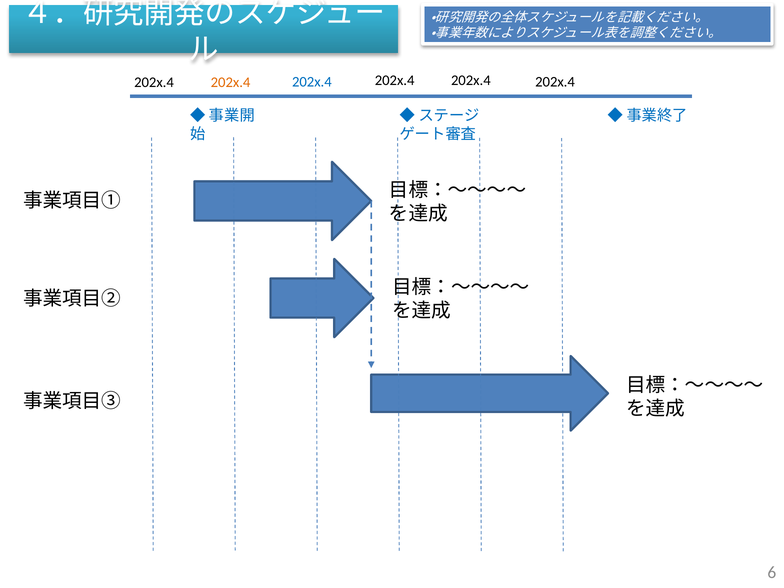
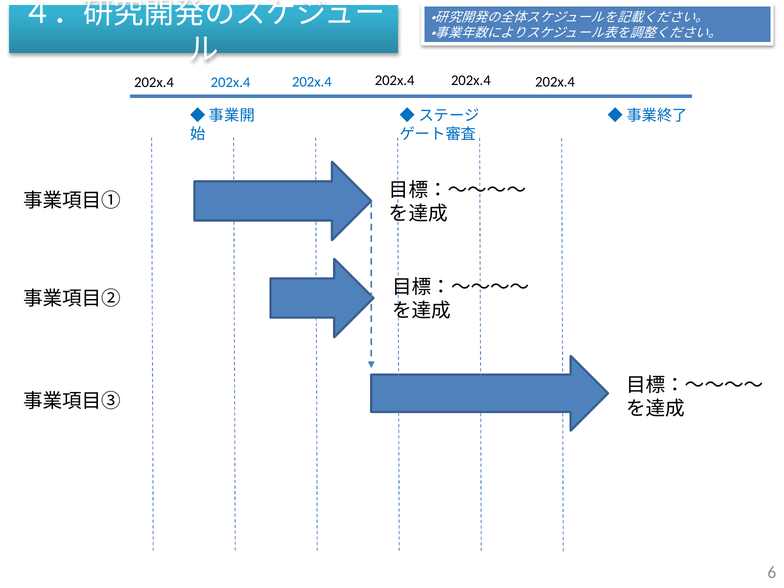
202x.4 at (231, 82) colour: orange -> blue
